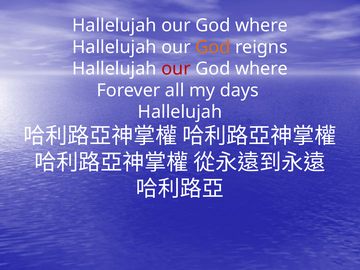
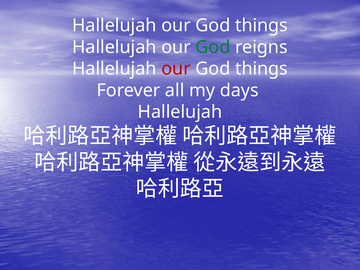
where at (261, 26): where -> things
God at (213, 47) colour: orange -> green
where at (261, 69): where -> things
